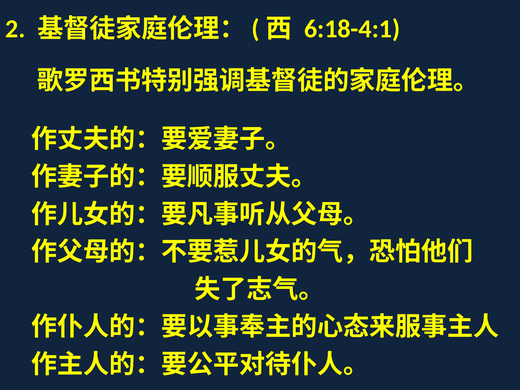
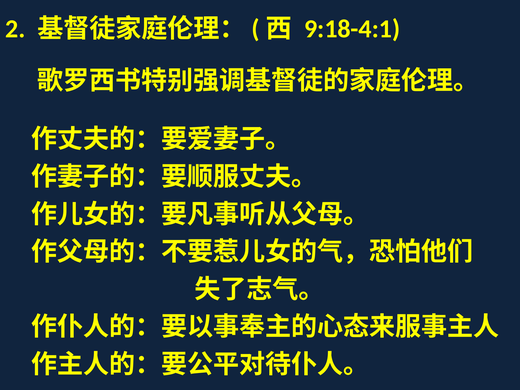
6:18-4:1: 6:18-4:1 -> 9:18-4:1
